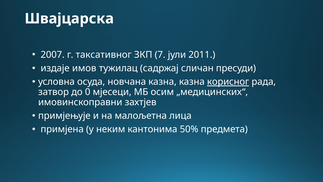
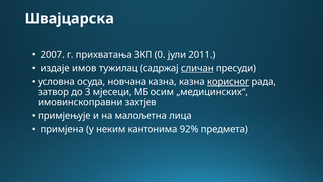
таксативног: таксативног -> прихватања
7: 7 -> 0
сличан underline: none -> present
0: 0 -> 3
50%: 50% -> 92%
